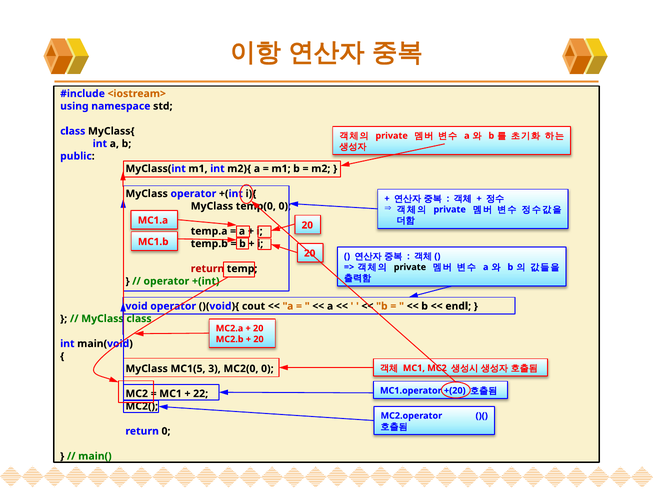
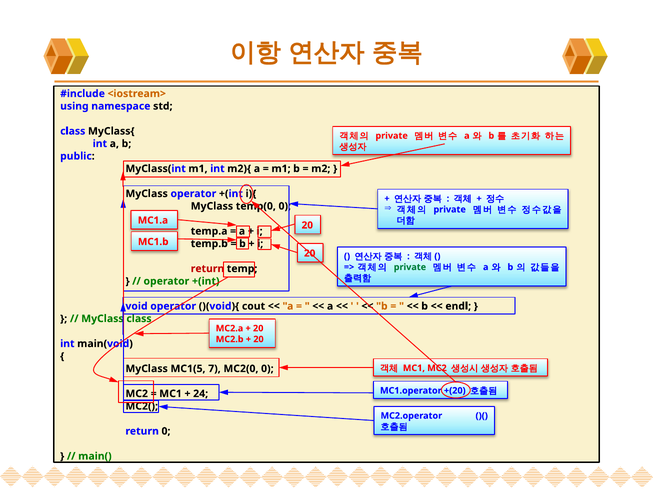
private at (410, 268) colour: black -> green
3: 3 -> 7
22: 22 -> 24
